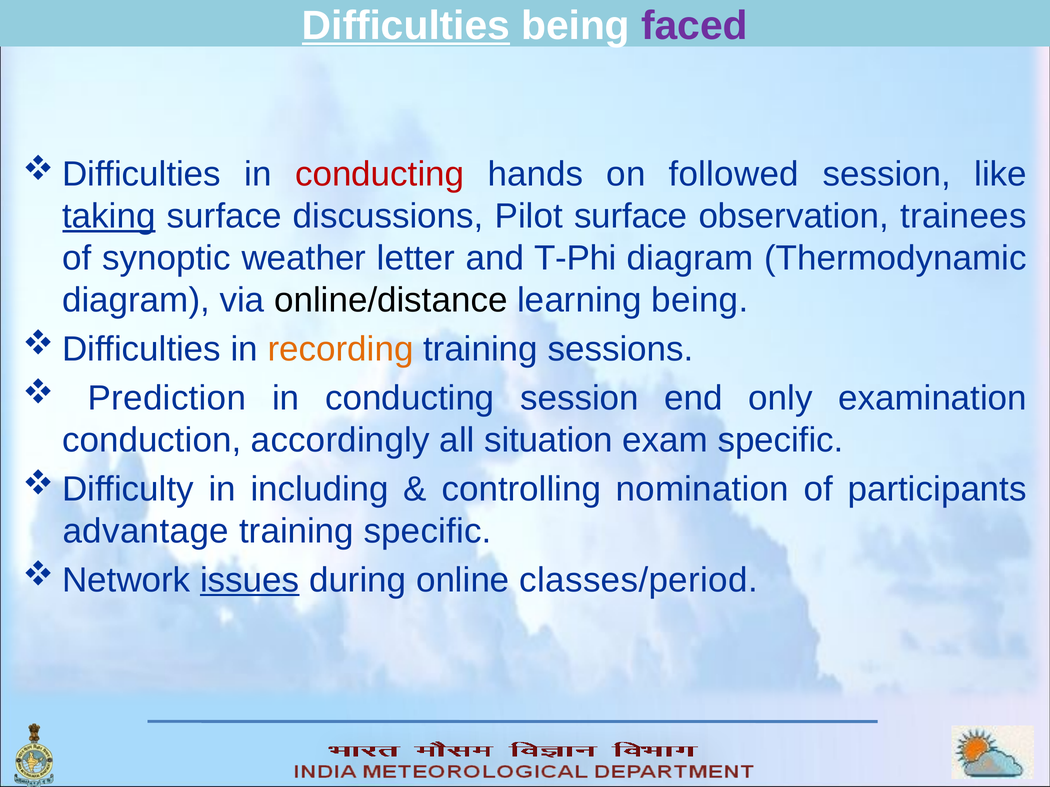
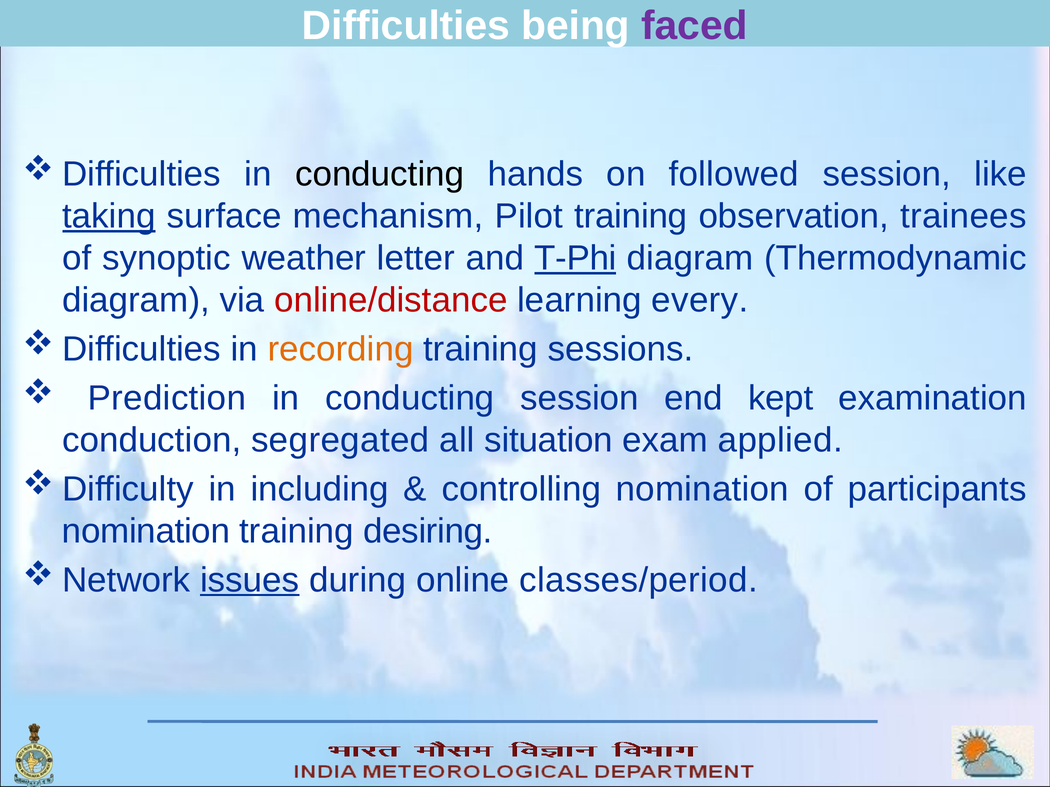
Difficulties underline: present -> none
conducting at (380, 174) colour: red -> black
discussions: discussions -> mechanism
Pilot surface: surface -> training
T-Phi underline: none -> present
online/distance colour: black -> red
learning being: being -> every
only: only -> kept
accordingly: accordingly -> segregated
exam specific: specific -> applied
advantage at (146, 531): advantage -> nomination
training specific: specific -> desiring
